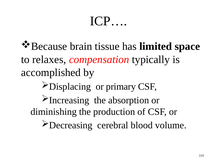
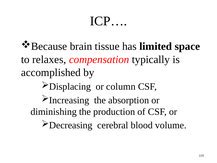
primary: primary -> column
